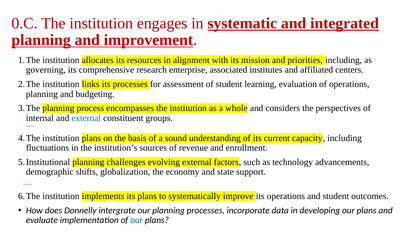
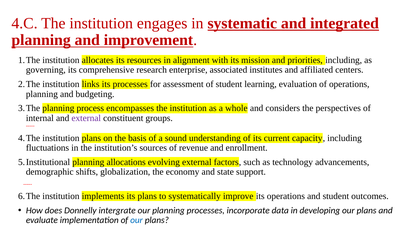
0.C: 0.C -> 4.C
external at (86, 118) colour: blue -> purple
challenges: challenges -> allocations
